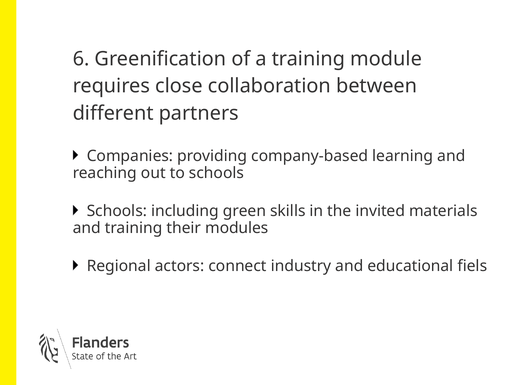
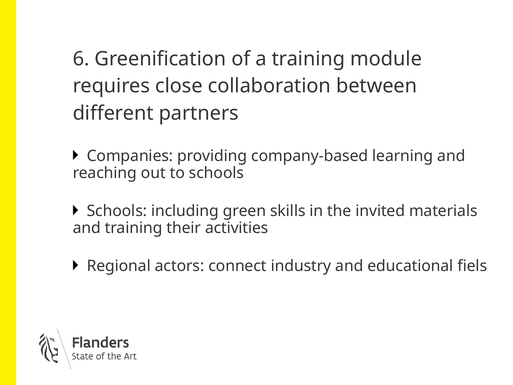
modules: modules -> activities
